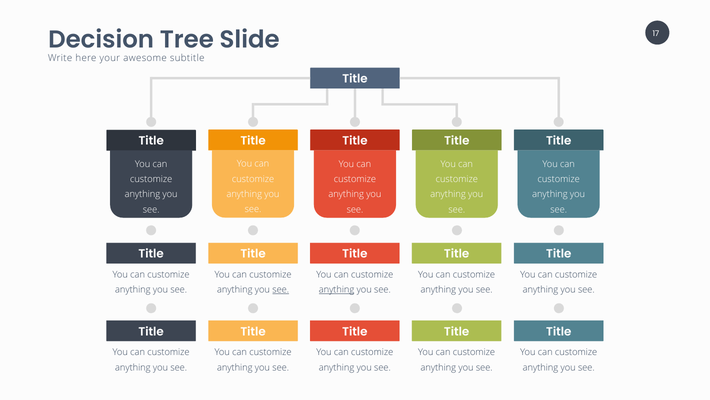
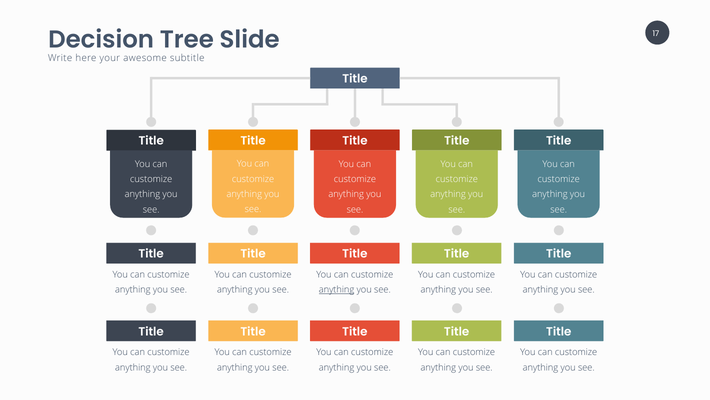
see at (281, 289) underline: present -> none
